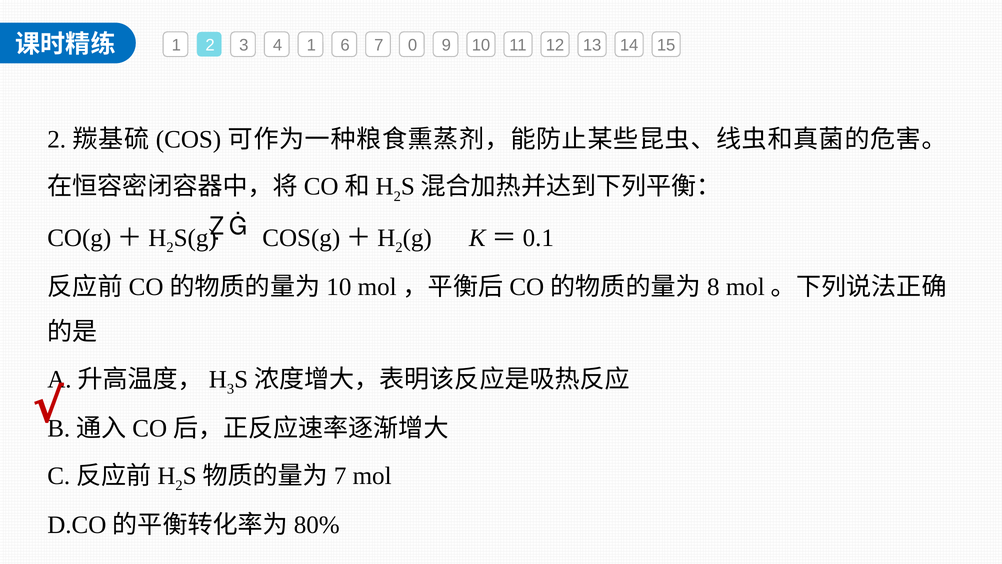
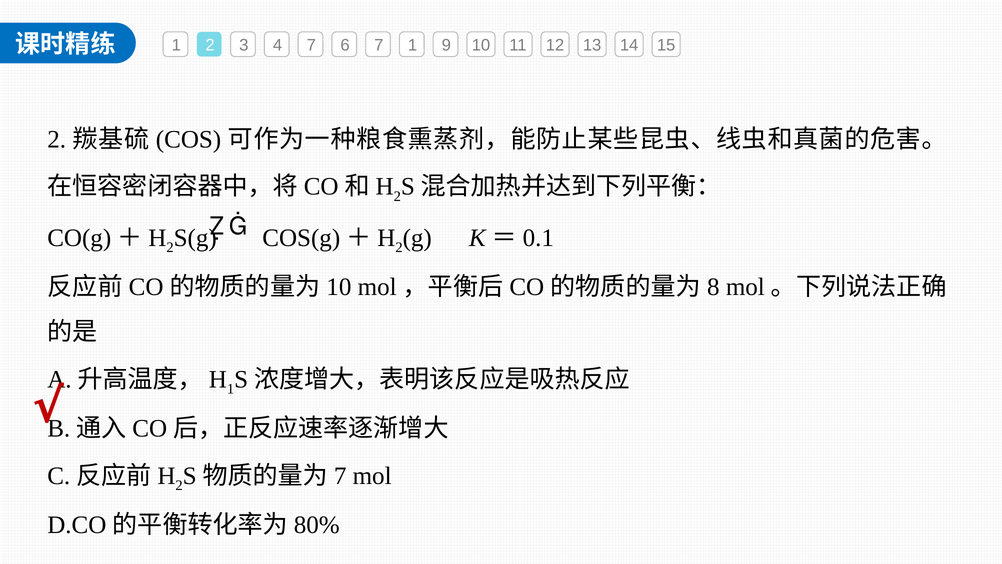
4 1: 1 -> 7
7 0: 0 -> 1
3 at (231, 389): 3 -> 1
